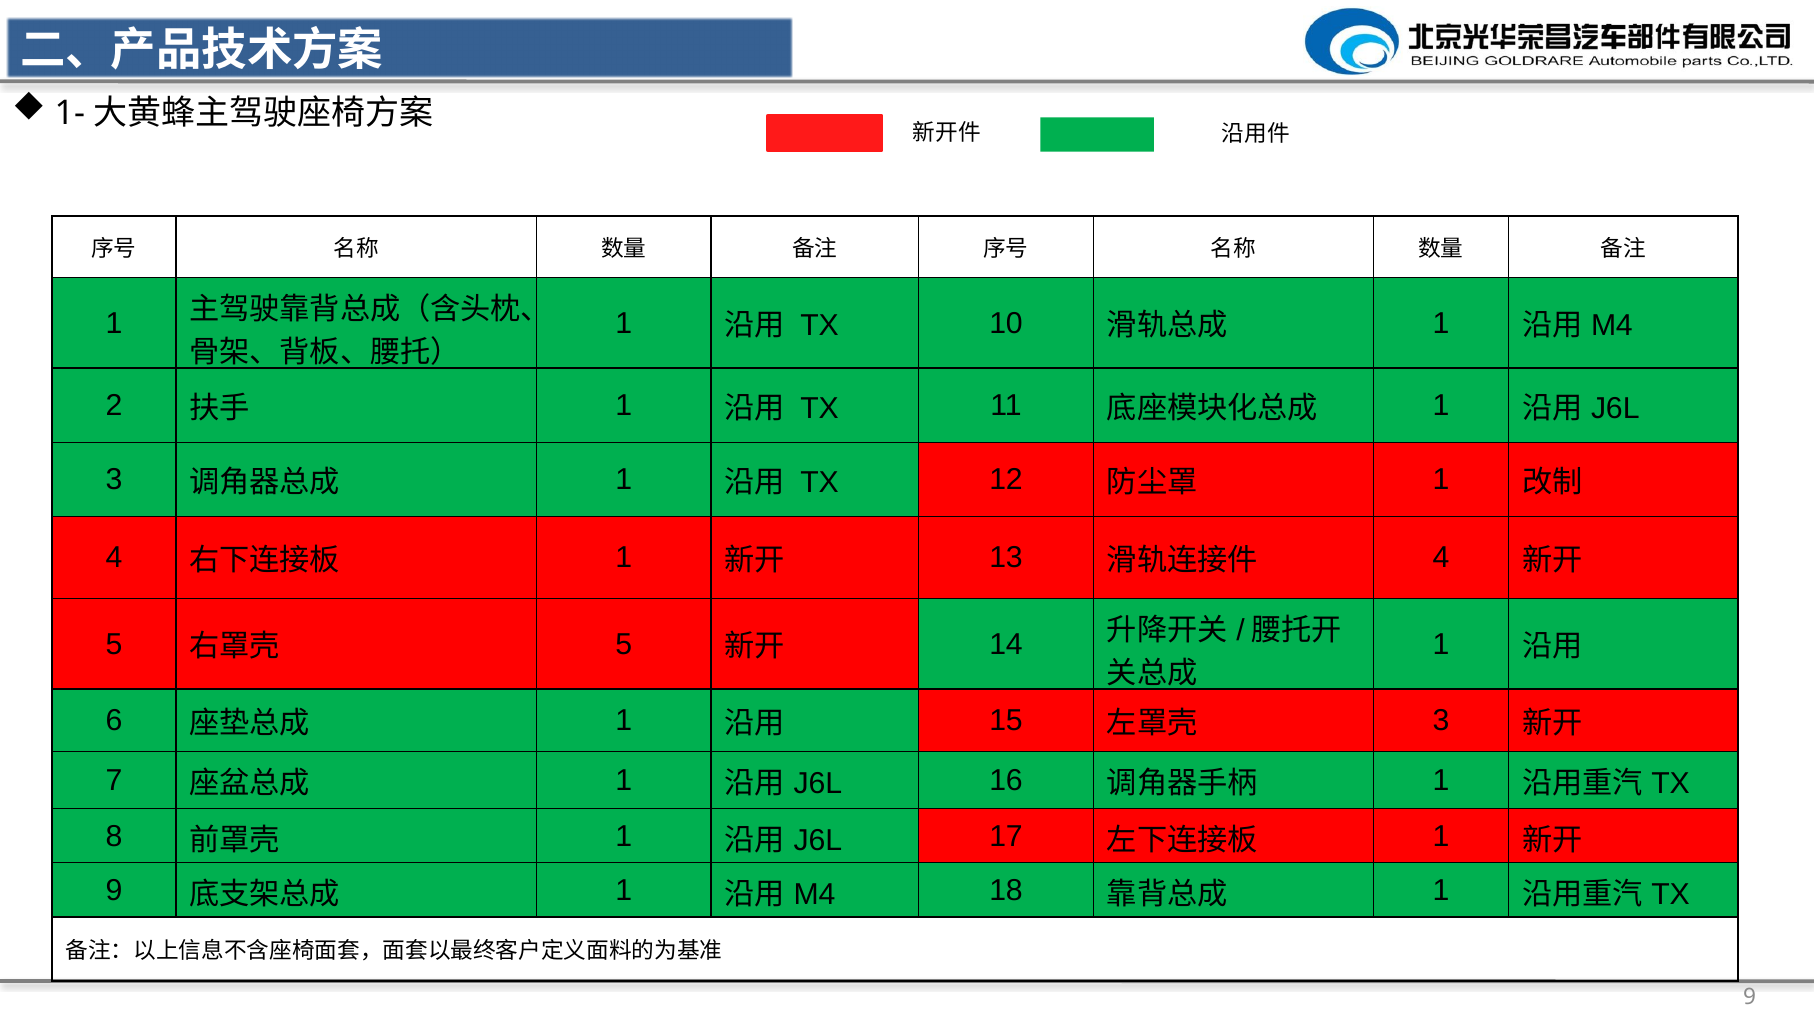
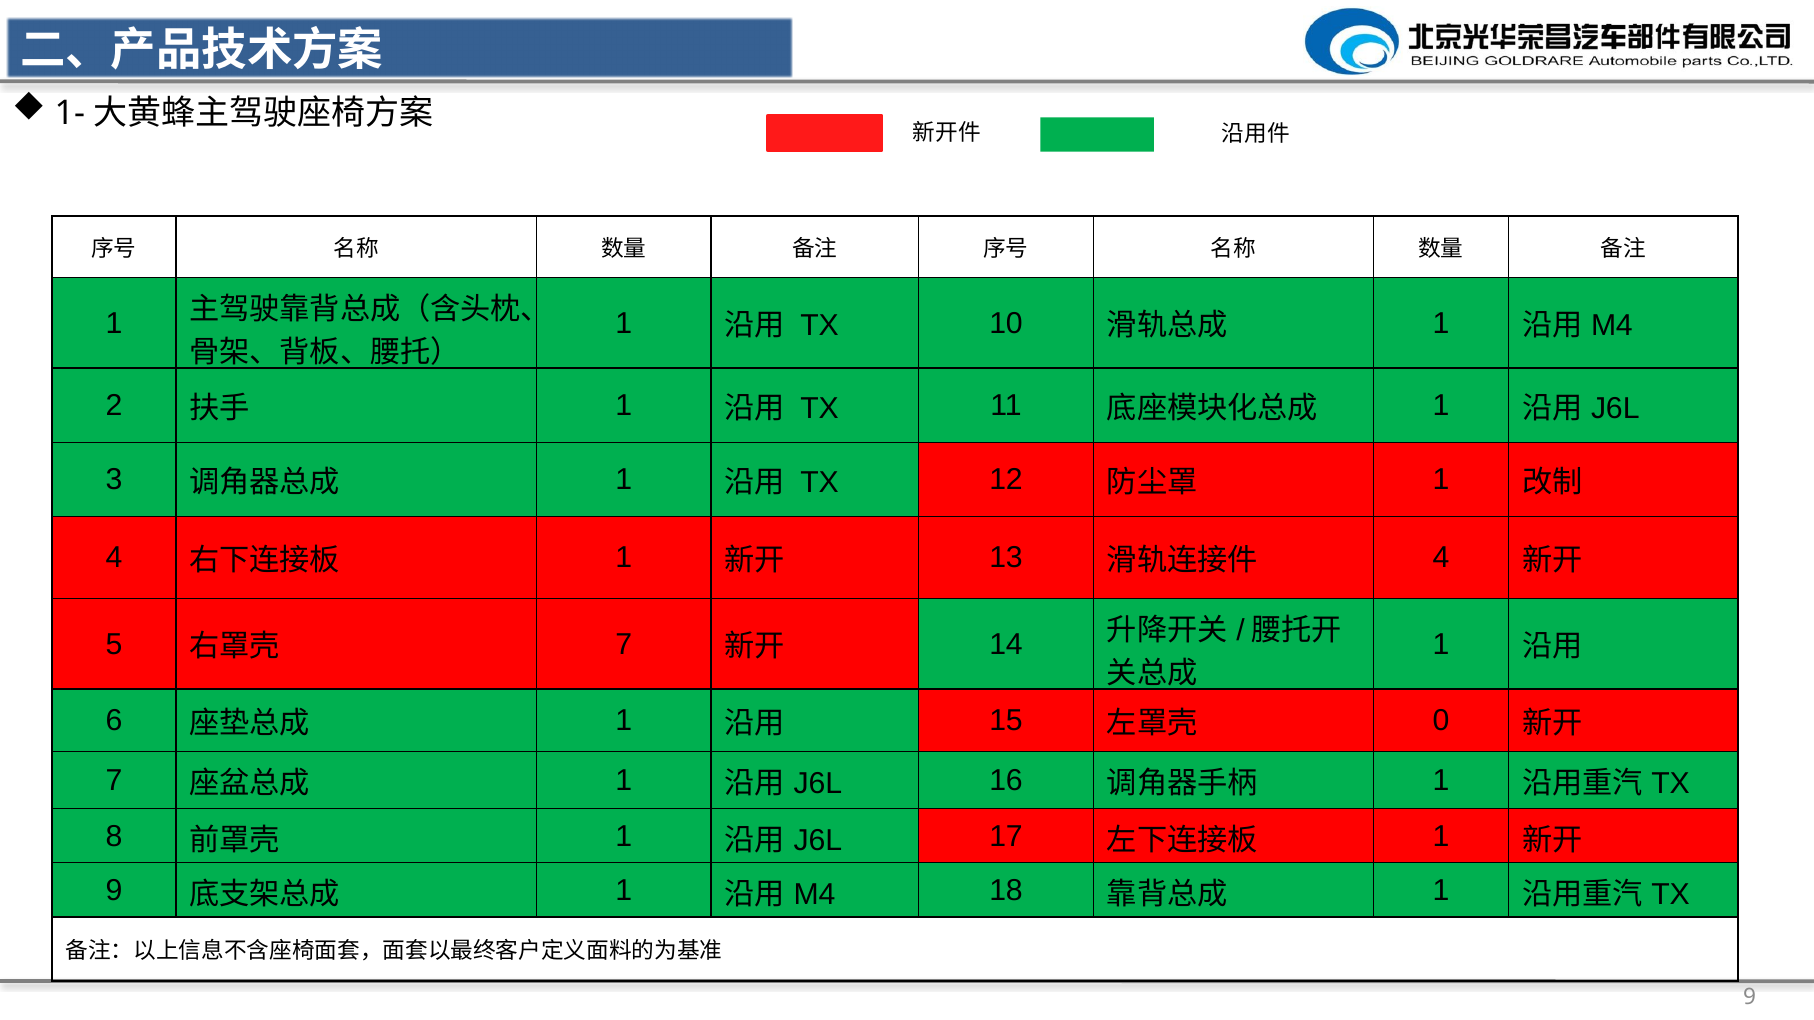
5 at (624, 645): 5 -> 7
3 at (1441, 721): 3 -> 0
